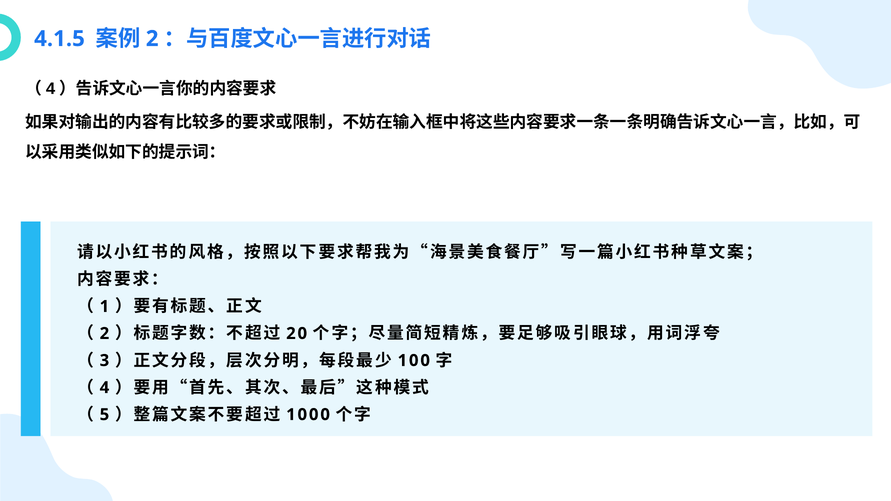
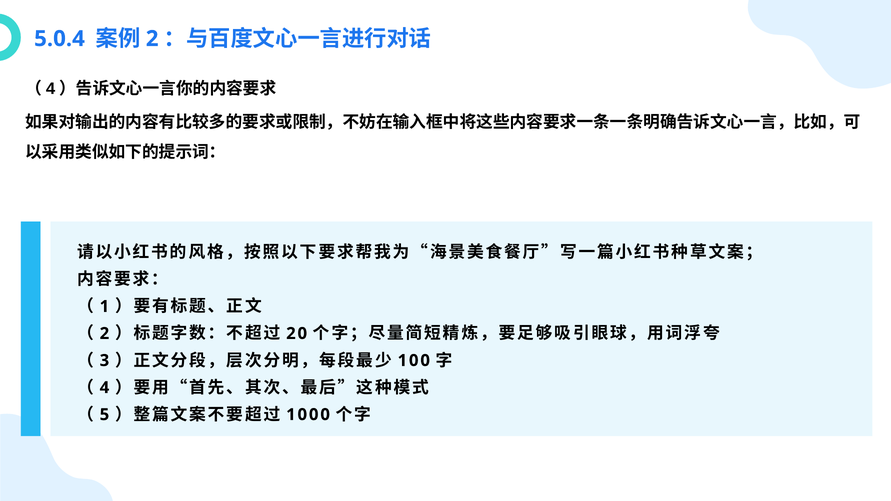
4.1.5: 4.1.5 -> 5.0.4
